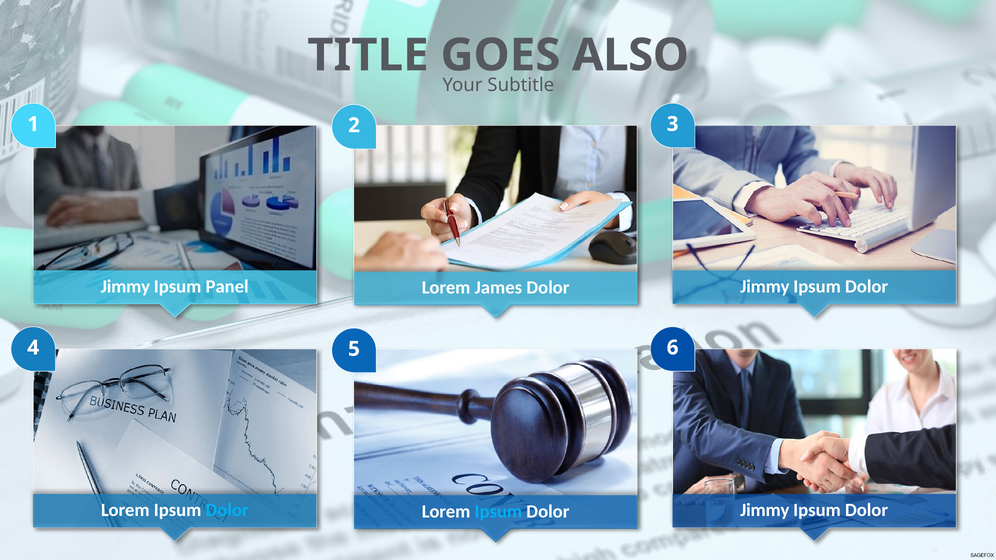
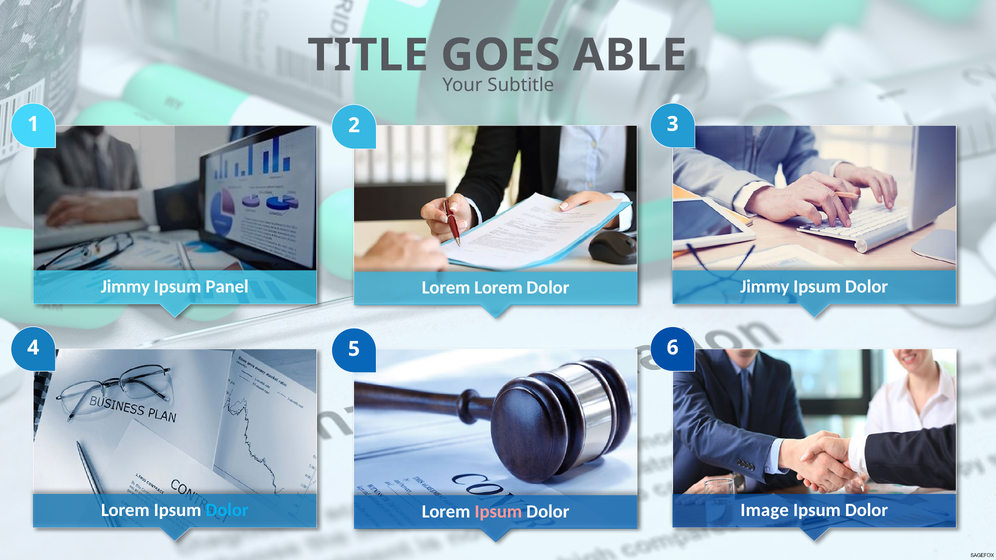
ALSO: ALSO -> ABLE
Lorem James: James -> Lorem
Jimmy at (765, 510): Jimmy -> Image
Ipsum at (498, 512) colour: light blue -> pink
